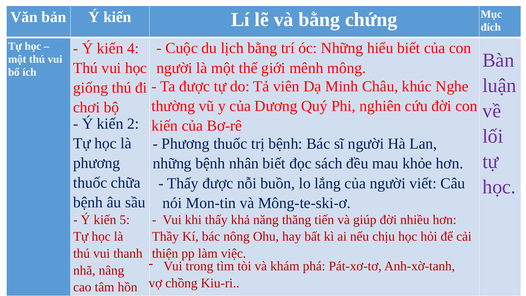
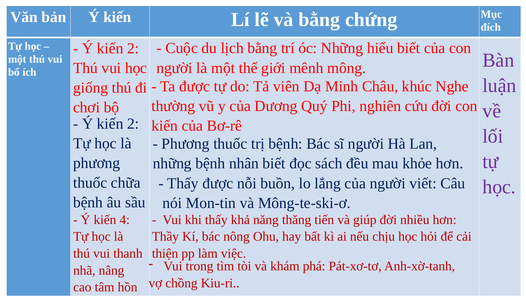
4 at (133, 48): 4 -> 2
5: 5 -> 4
